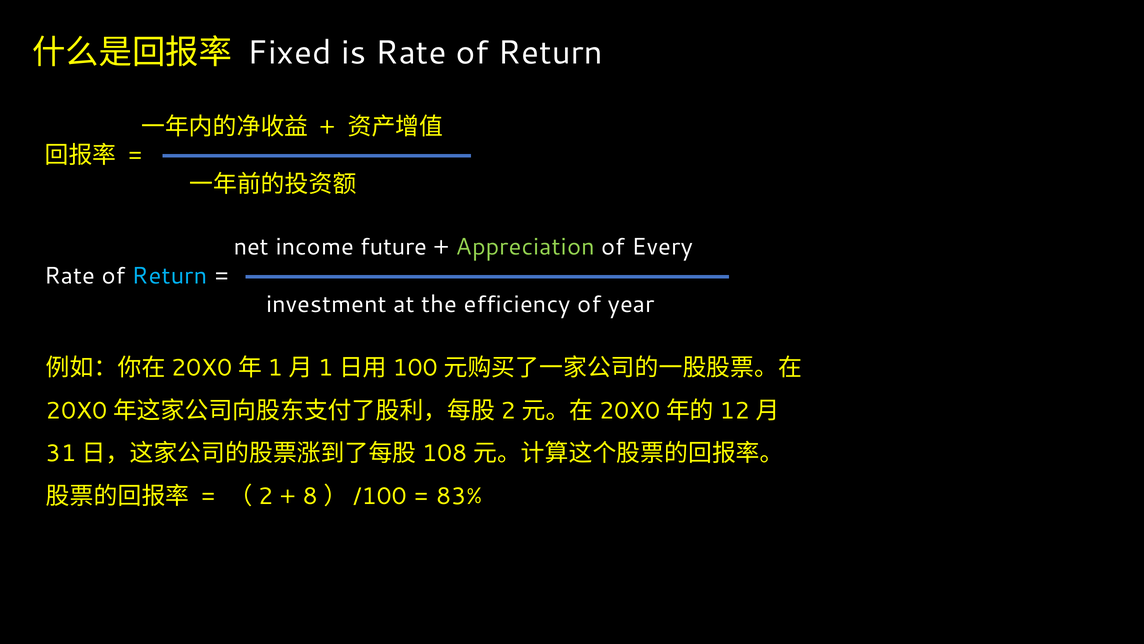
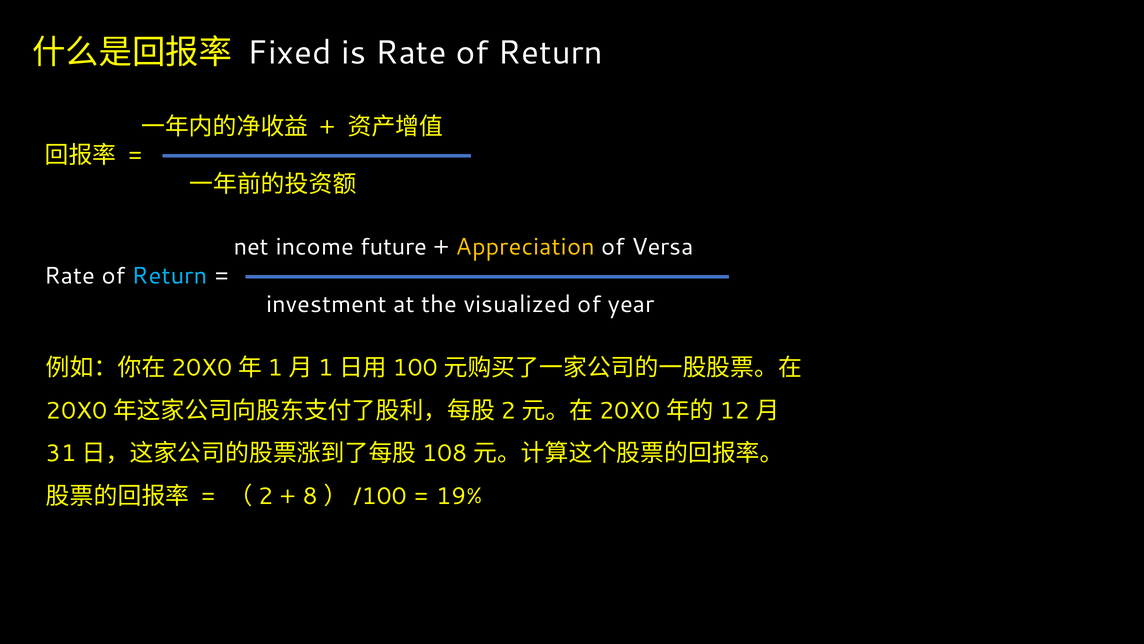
Appreciation colour: light green -> yellow
Every: Every -> Versa
efficiency: efficiency -> visualized
83%: 83% -> 19%
